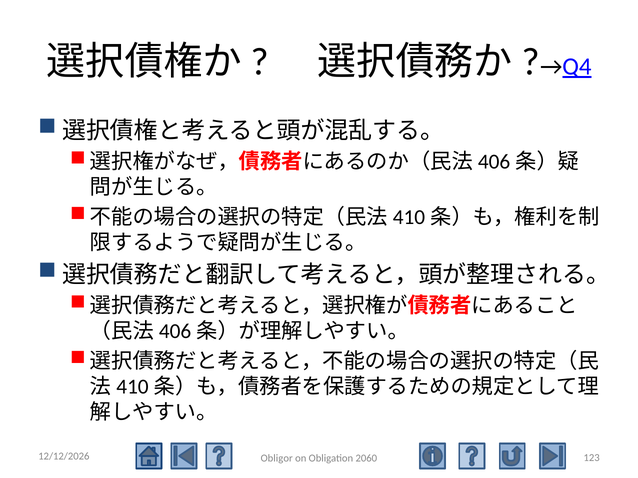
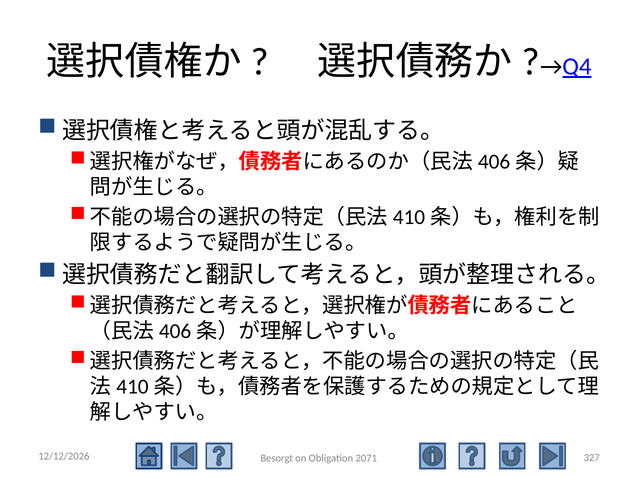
123: 123 -> 327
Obligor: Obligor -> Besorgt
2060: 2060 -> 2071
